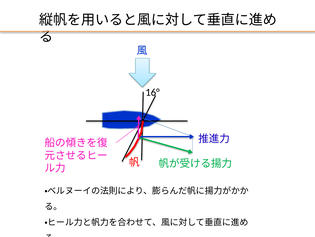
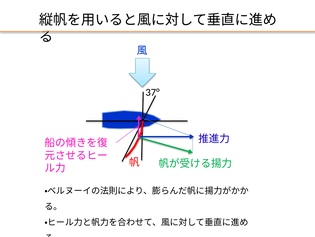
16°: 16° -> 37°
